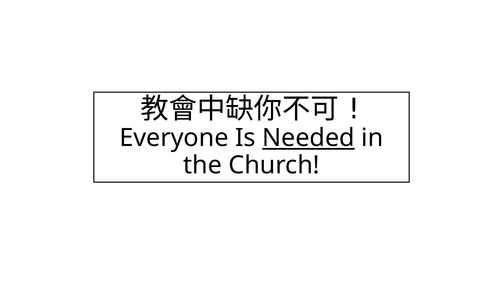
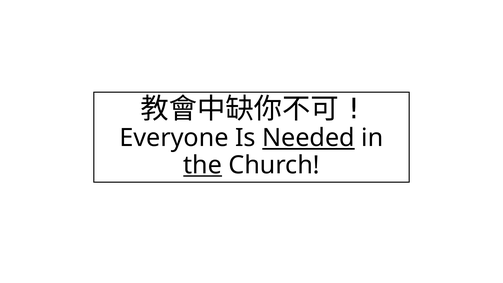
the underline: none -> present
